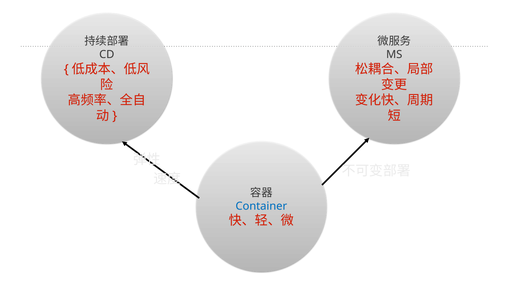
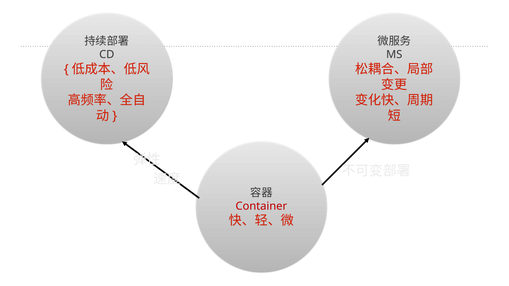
Container colour: blue -> red
